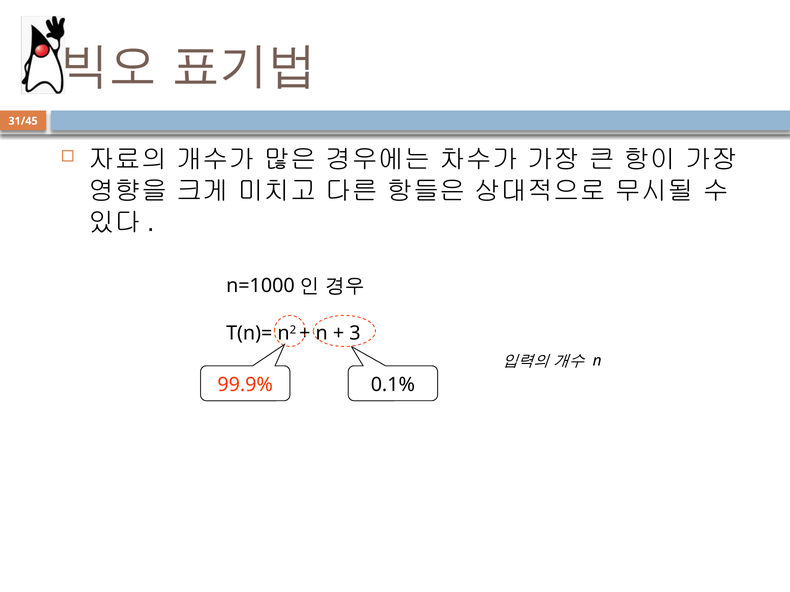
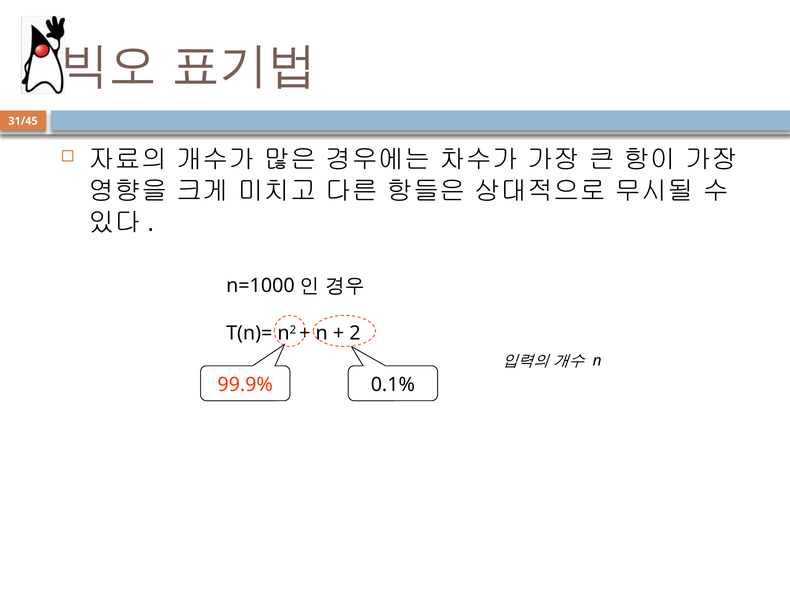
3: 3 -> 2
